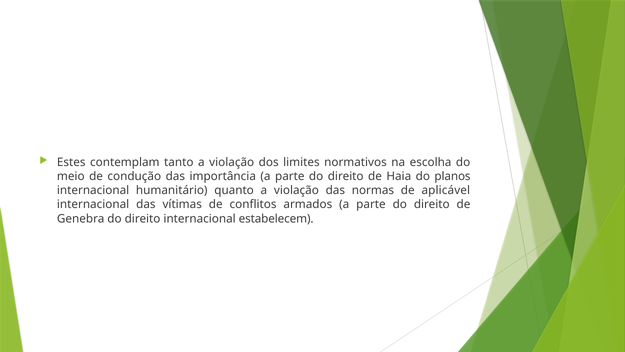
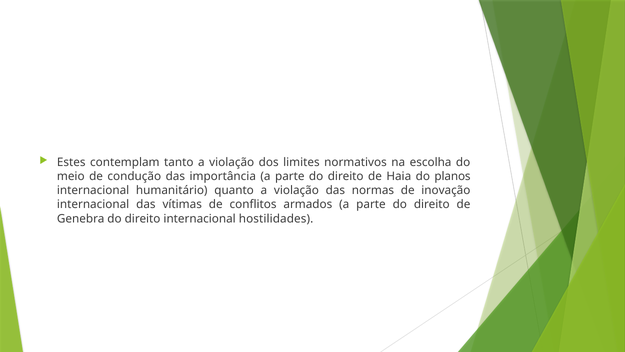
aplicável: aplicável -> inovação
estabelecem: estabelecem -> hostilidades
